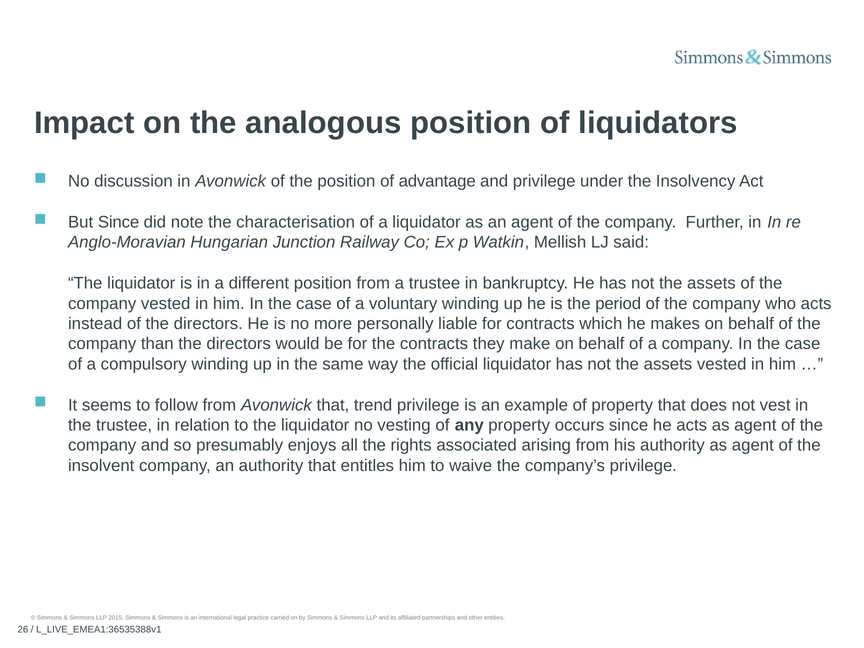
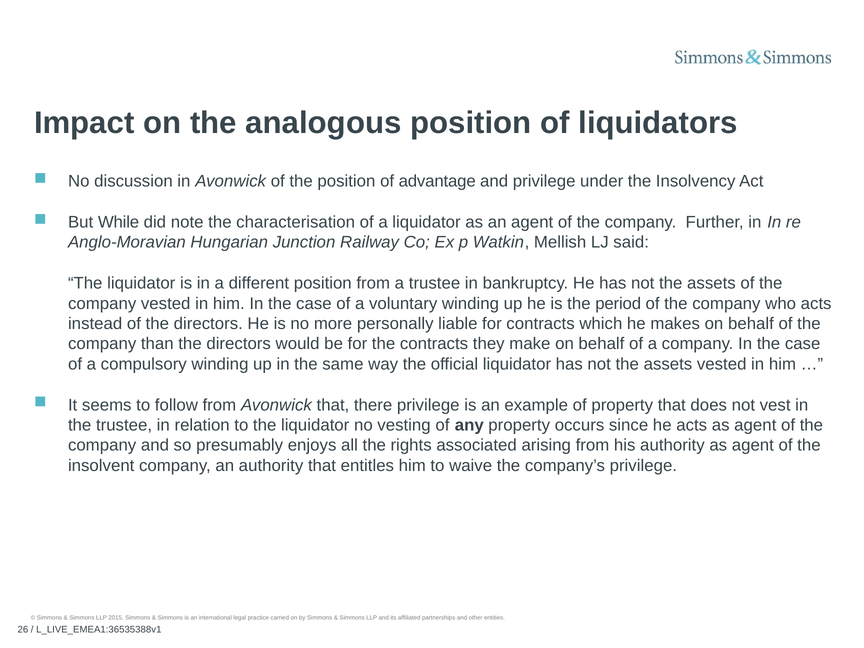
But Since: Since -> While
trend: trend -> there
